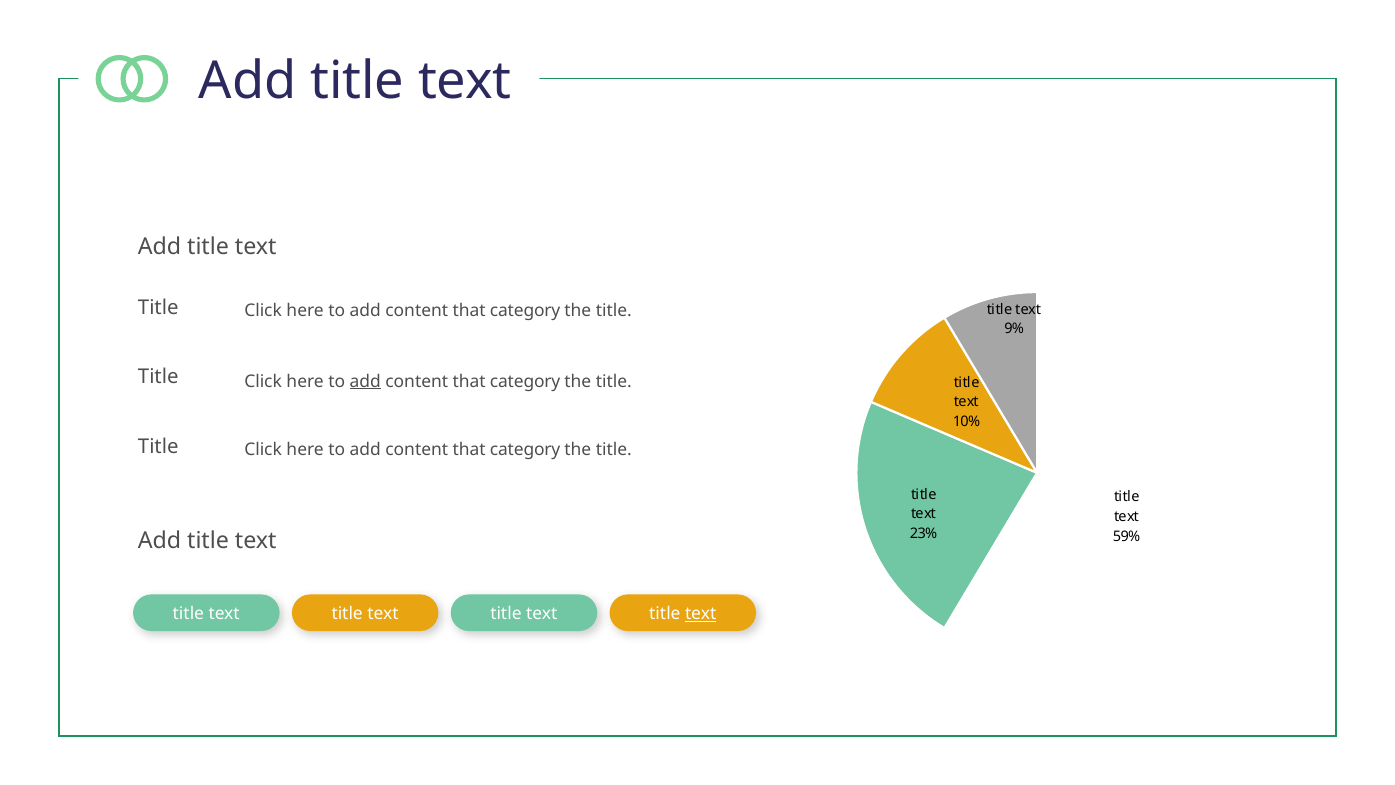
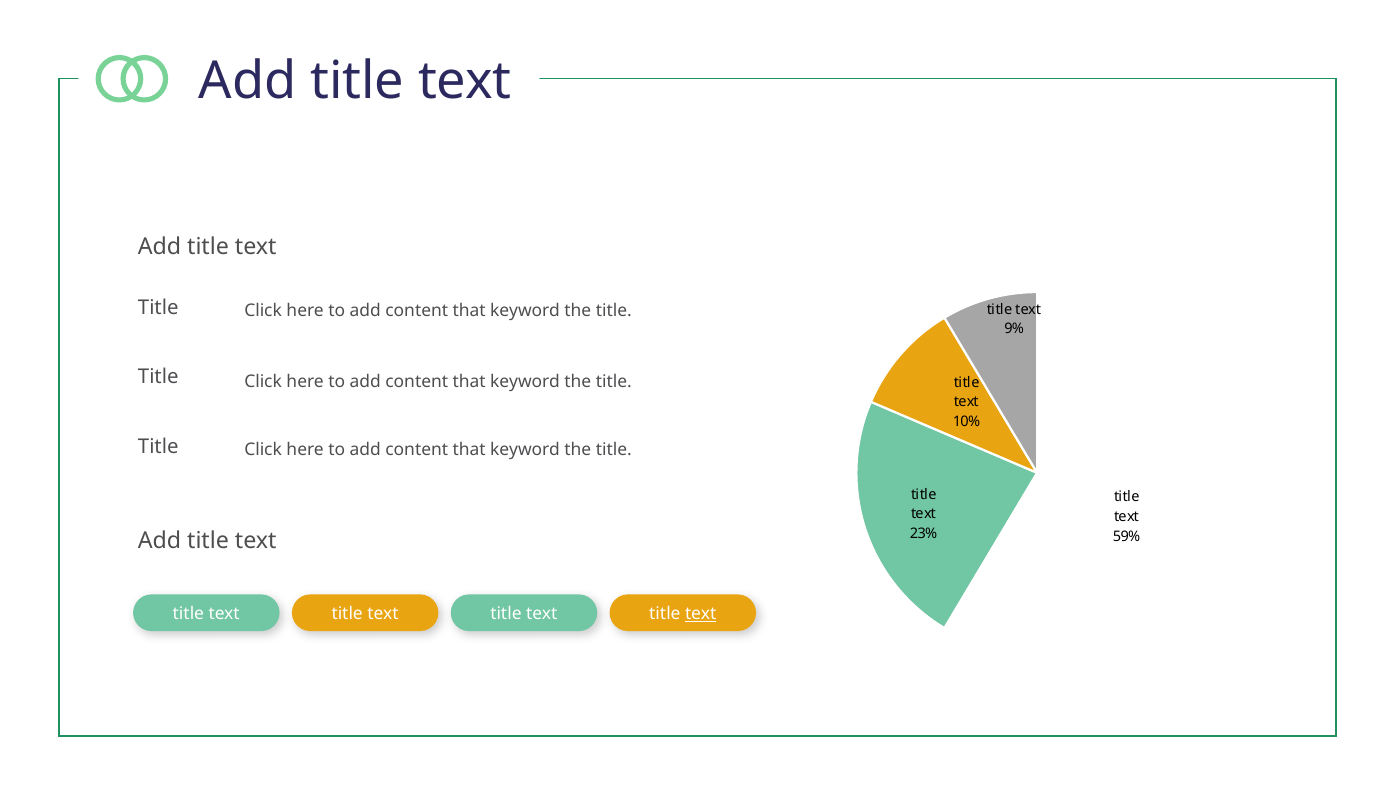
category at (525, 310): category -> keyword
add at (365, 381) underline: present -> none
category at (525, 381): category -> keyword
category at (525, 450): category -> keyword
